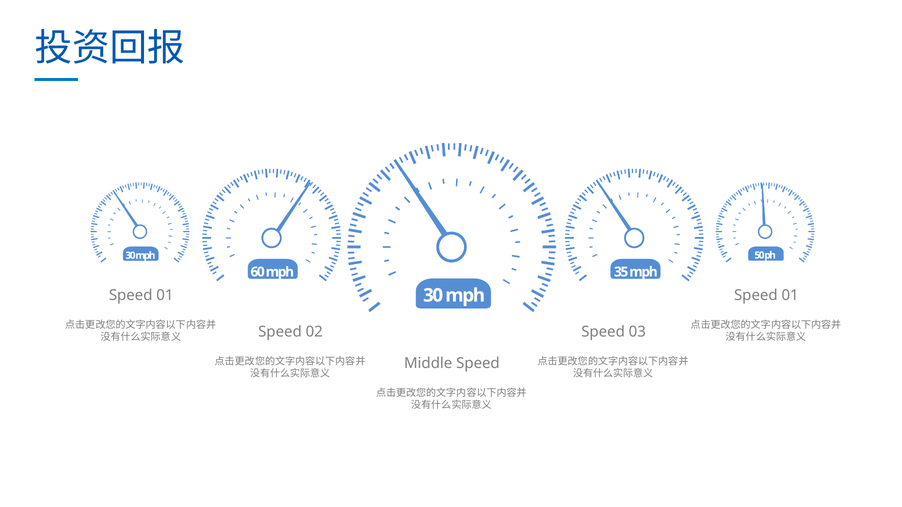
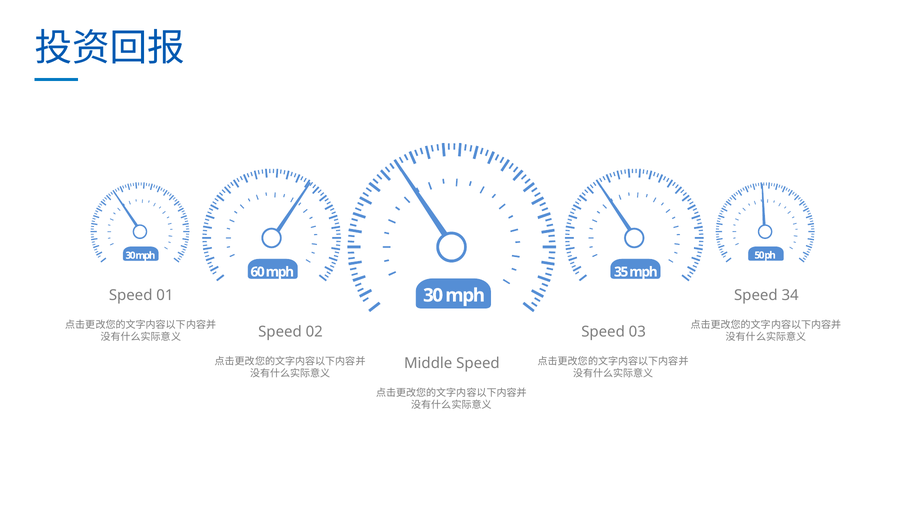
01 at (790, 296): 01 -> 34
